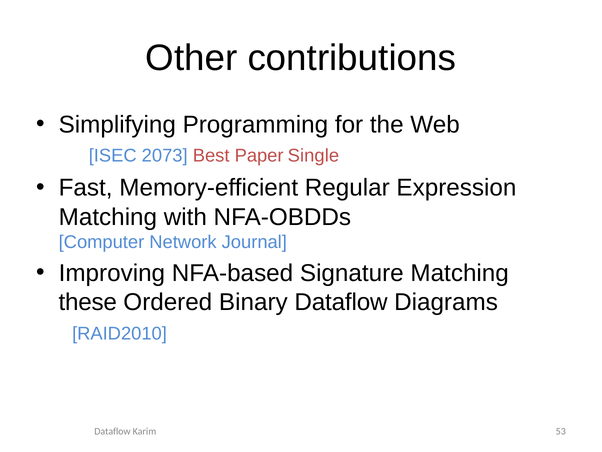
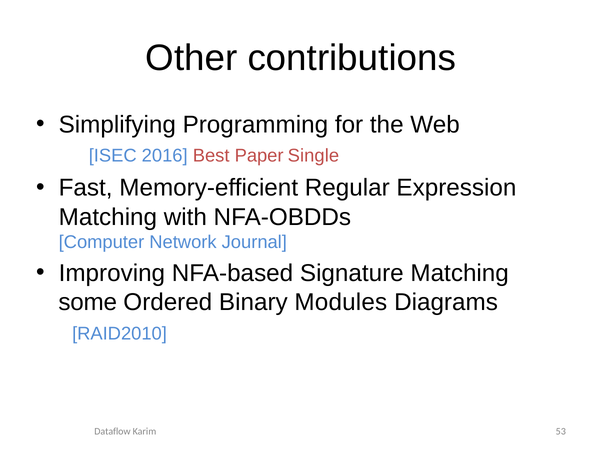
2073: 2073 -> 2016
these: these -> some
Binary Dataflow: Dataflow -> Modules
